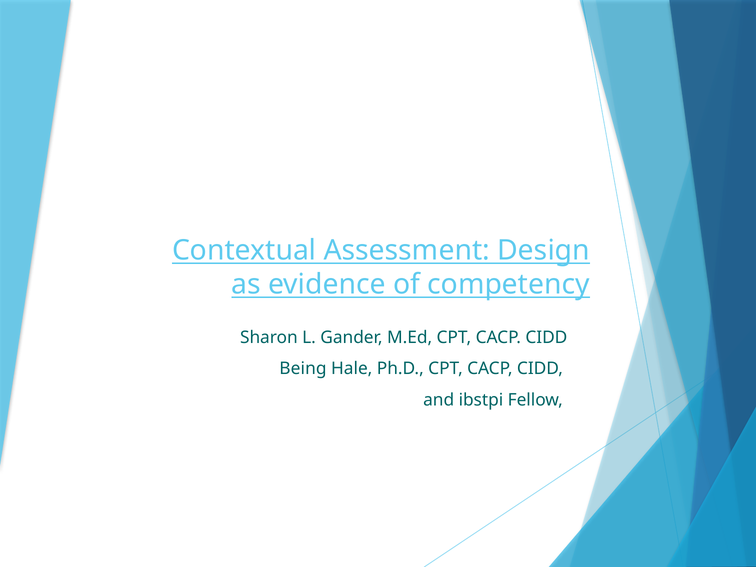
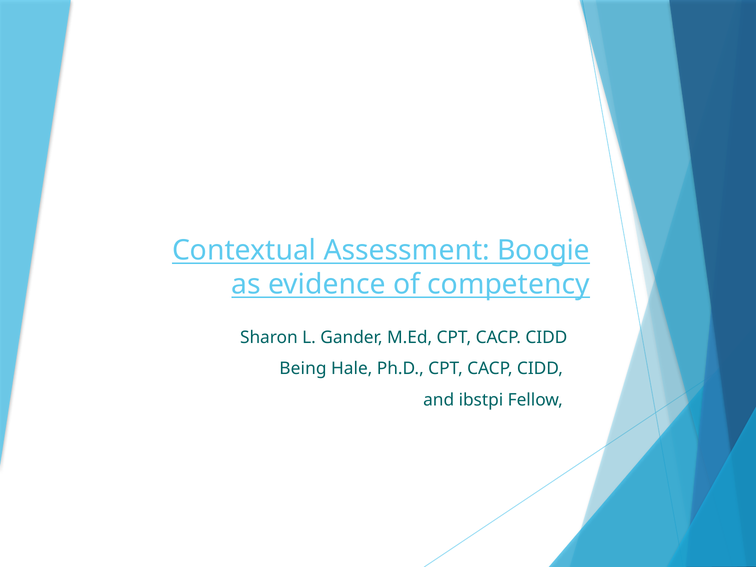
Design: Design -> Boogie
